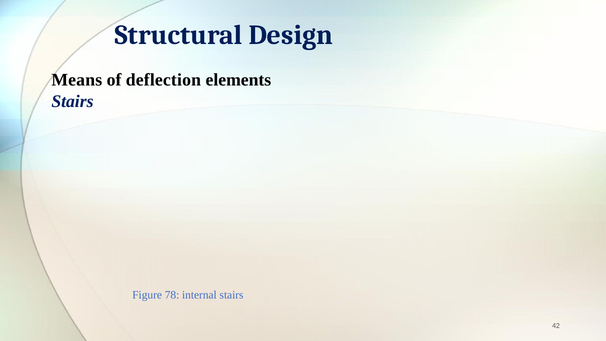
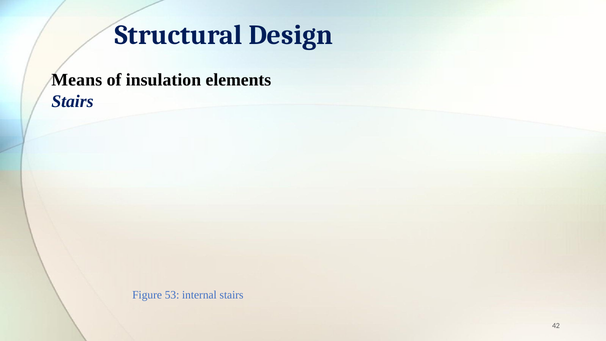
deflection: deflection -> insulation
78: 78 -> 53
